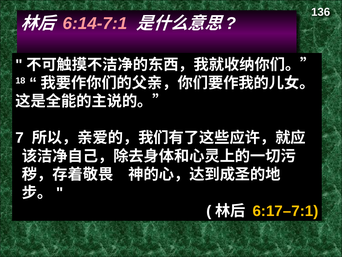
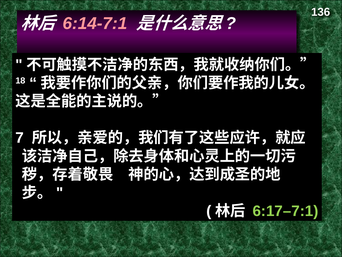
6:17–7:1 colour: yellow -> light green
